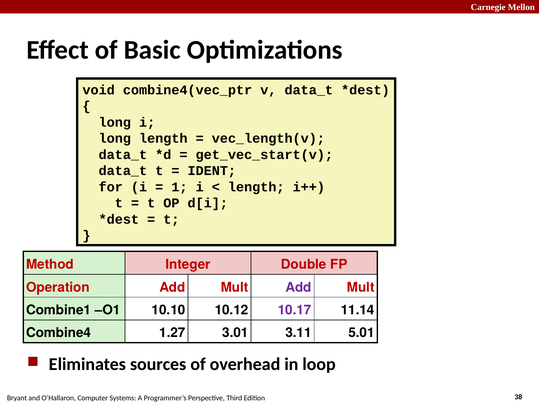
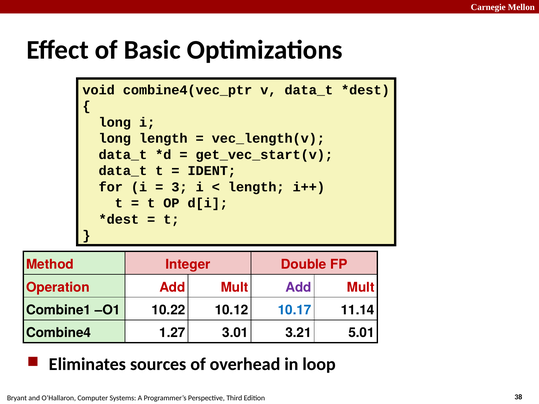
1: 1 -> 3
10.10: 10.10 -> 10.22
10.17 colour: purple -> blue
3.11: 3.11 -> 3.21
